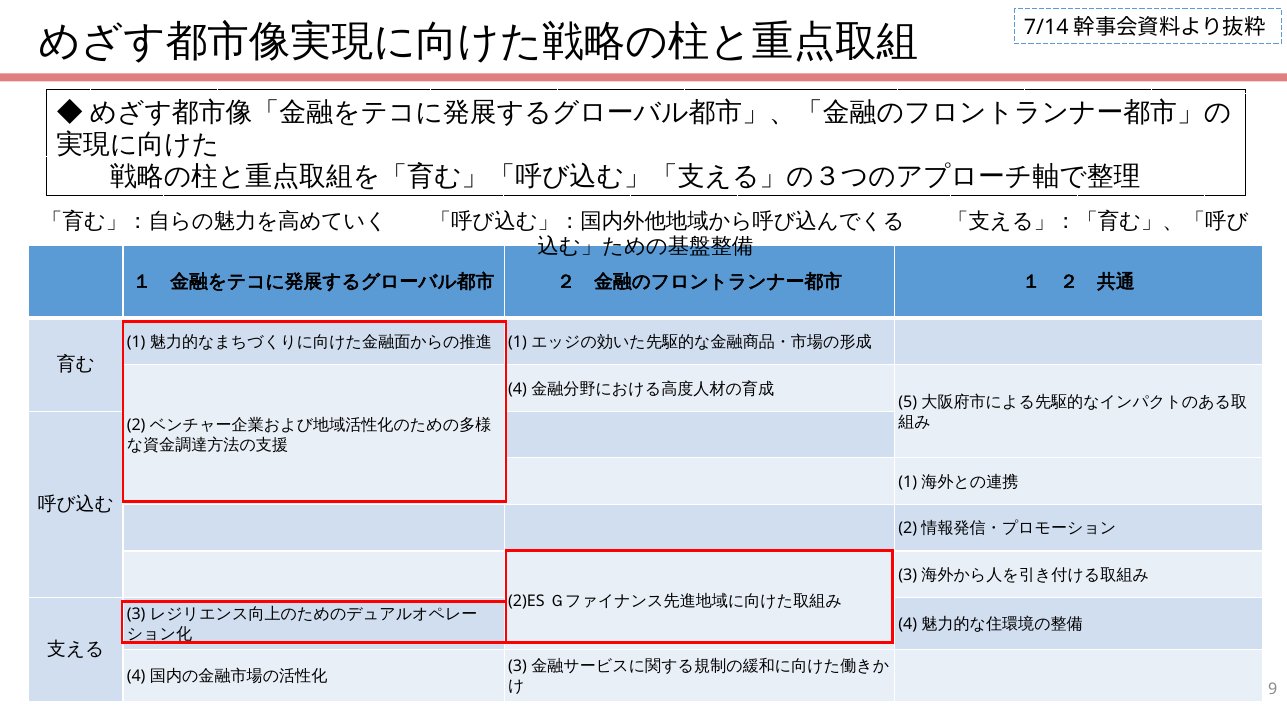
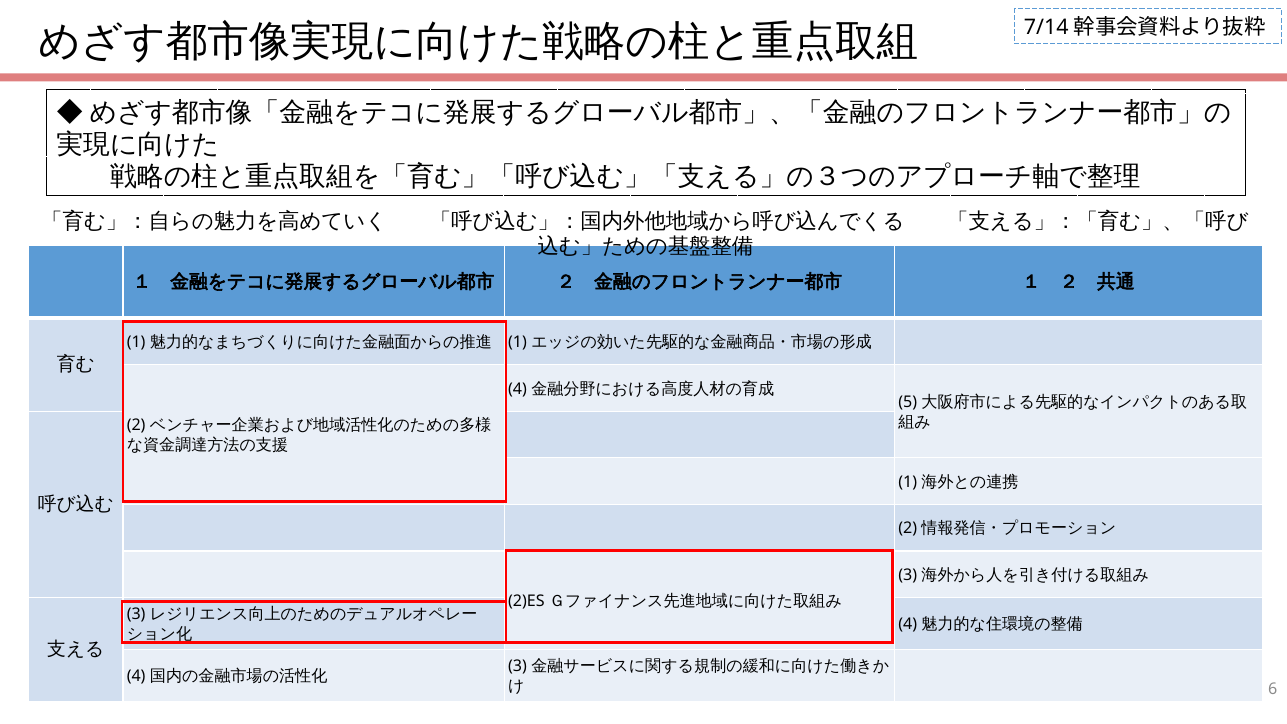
9: 9 -> 6
